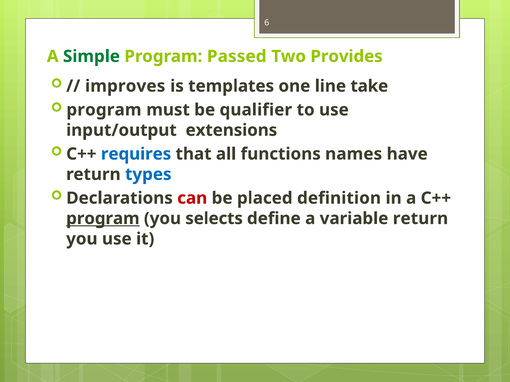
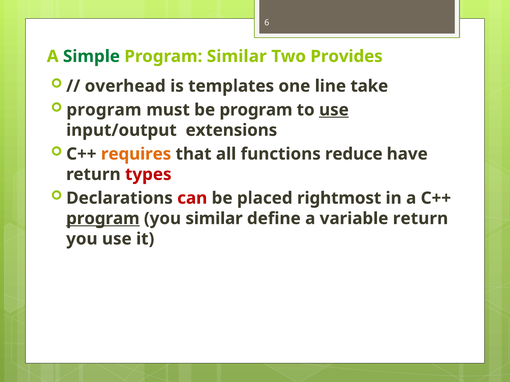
Program Passed: Passed -> Similar
improves: improves -> overhead
be qualifier: qualifier -> program
use at (334, 110) underline: none -> present
requires colour: blue -> orange
names: names -> reduce
types colour: blue -> red
definition: definition -> rightmost
you selects: selects -> similar
